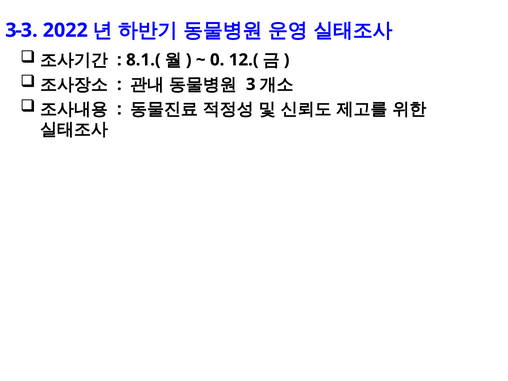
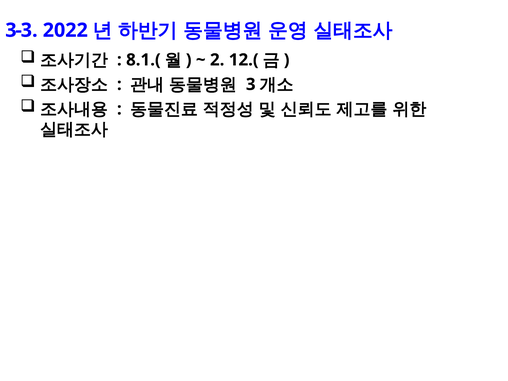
0: 0 -> 2
